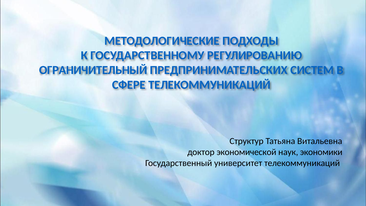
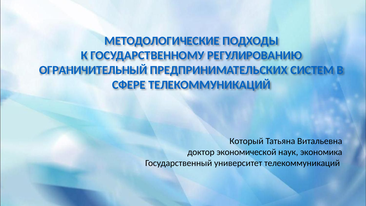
Структур: Структур -> Который
экономики: экономики -> экономика
